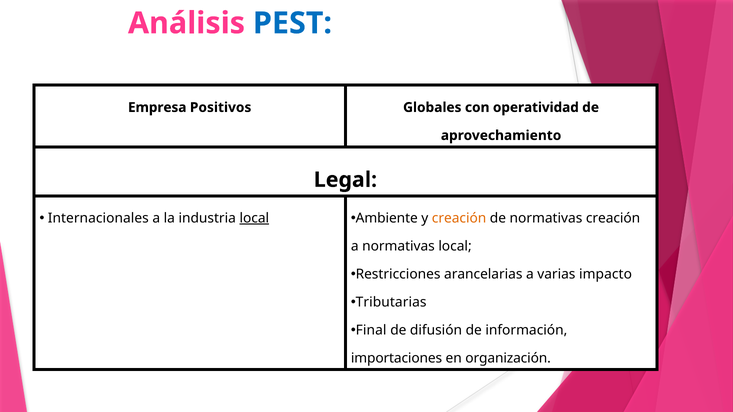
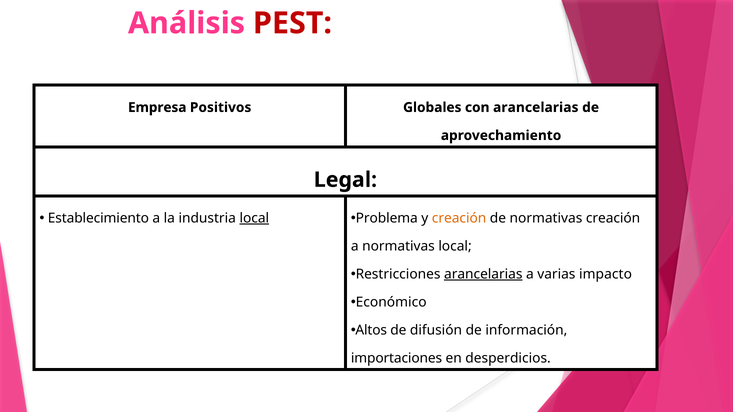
PEST colour: blue -> red
con operatividad: operatividad -> arancelarias
Internacionales: Internacionales -> Establecimiento
Ambiente: Ambiente -> Problema
arancelarias at (483, 274) underline: none -> present
Tributarias: Tributarias -> Económico
Final: Final -> Altos
organización: organización -> desperdicios
